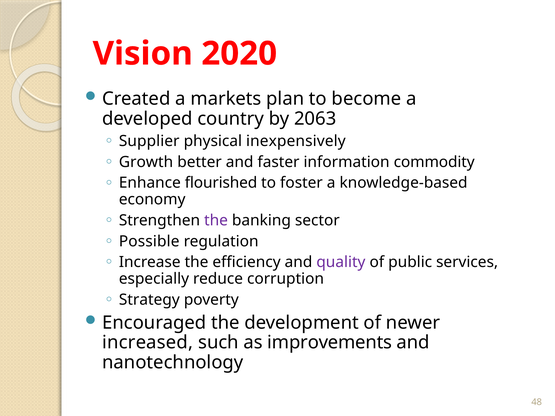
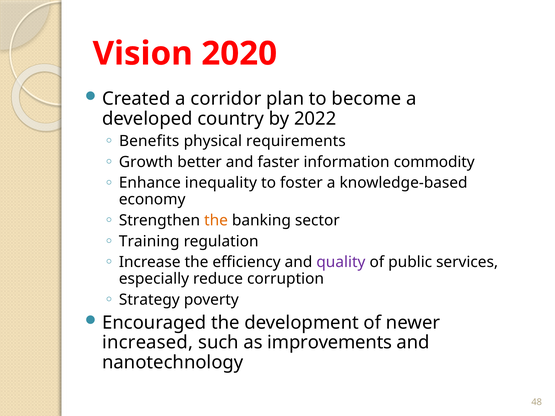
markets: markets -> corridor
2063: 2063 -> 2022
Supplier: Supplier -> Benefits
inexpensively: inexpensively -> requirements
flourished: flourished -> inequality
the at (216, 221) colour: purple -> orange
Possible: Possible -> Training
